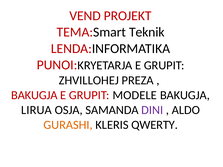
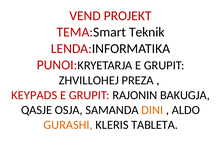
BAKUGJA at (34, 95): BAKUGJA -> KEYPADS
MODELE: MODELE -> RAJONIN
LIRUA: LIRUA -> QASJE
DINI colour: purple -> orange
QWERTY: QWERTY -> TABLETA
